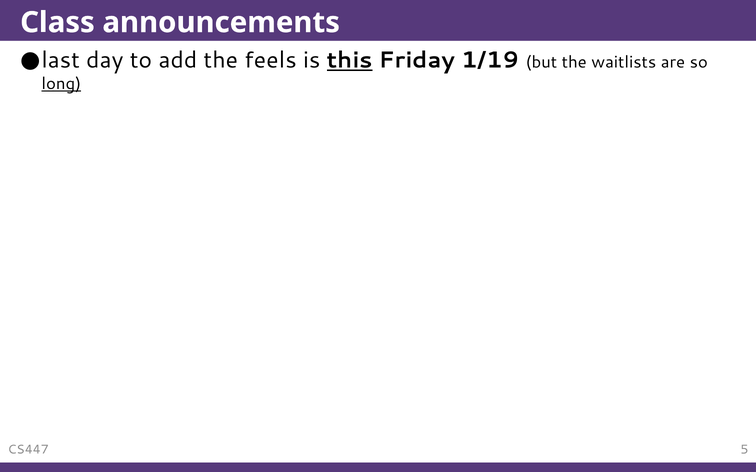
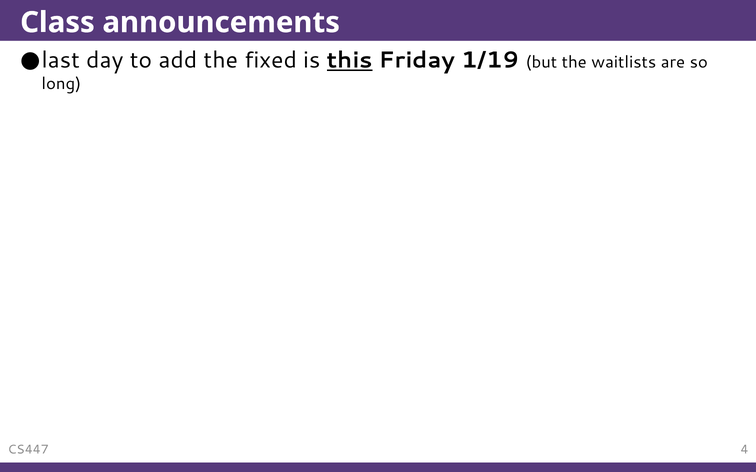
feels: feels -> fixed
long underline: present -> none
5: 5 -> 4
